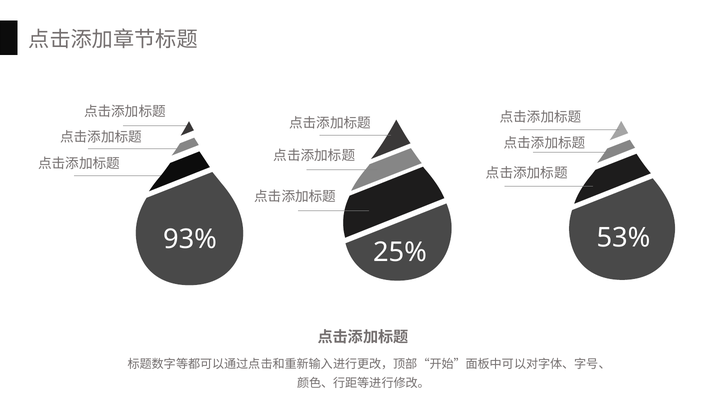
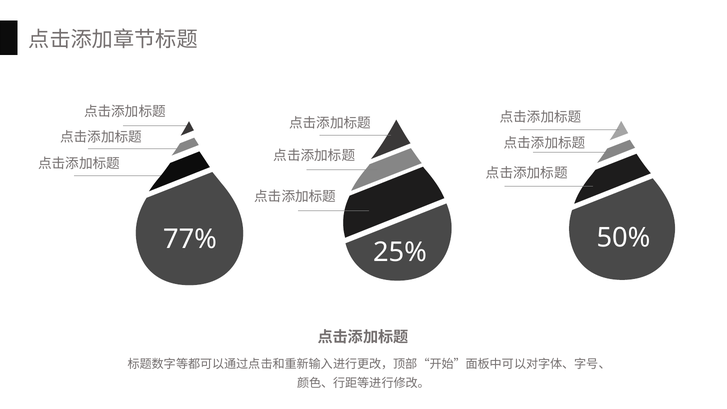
53%: 53% -> 50%
93%: 93% -> 77%
